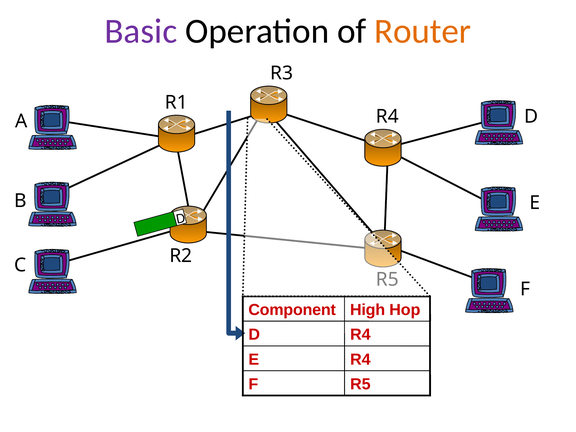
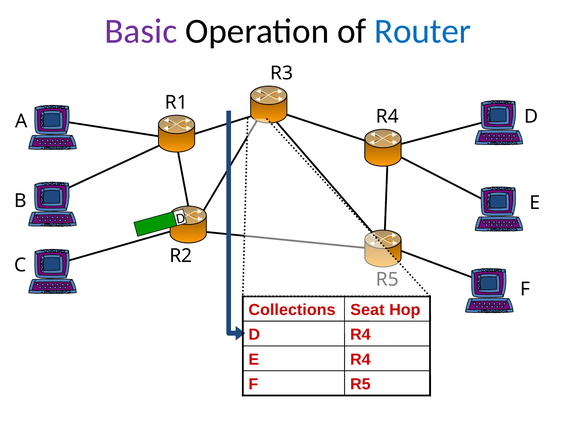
Router colour: orange -> blue
Component: Component -> Collections
High: High -> Seat
